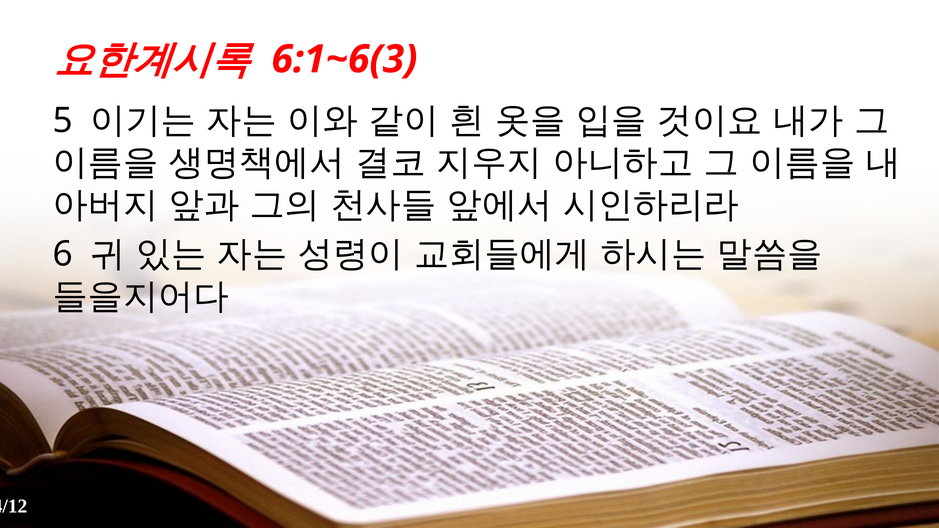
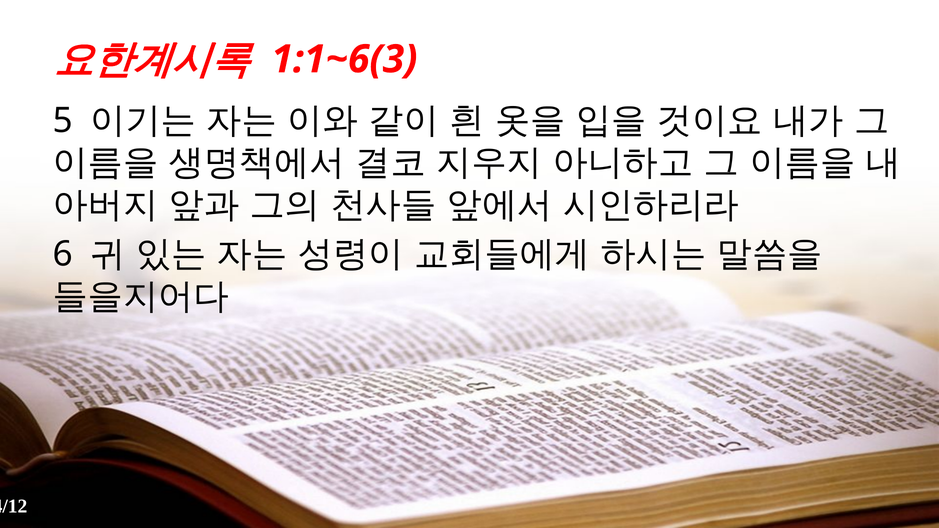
6:1~6(3: 6:1~6(3 -> 1:1~6(3
